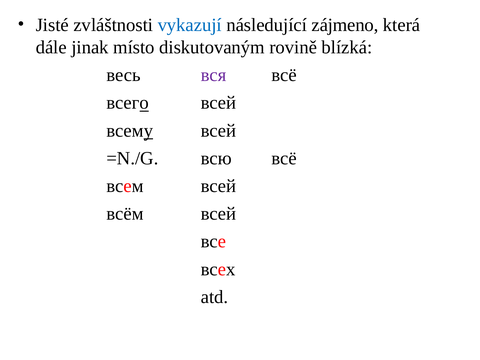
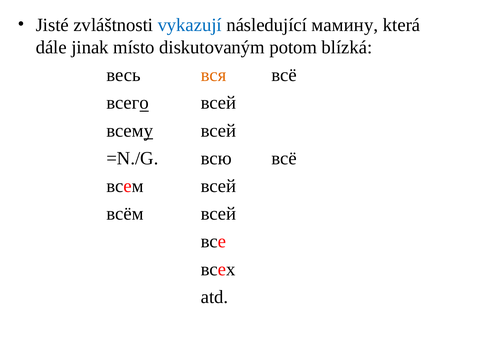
zájmeno: zájmeno -> мамину
rovině: rovině -> potom
вся colour: purple -> orange
